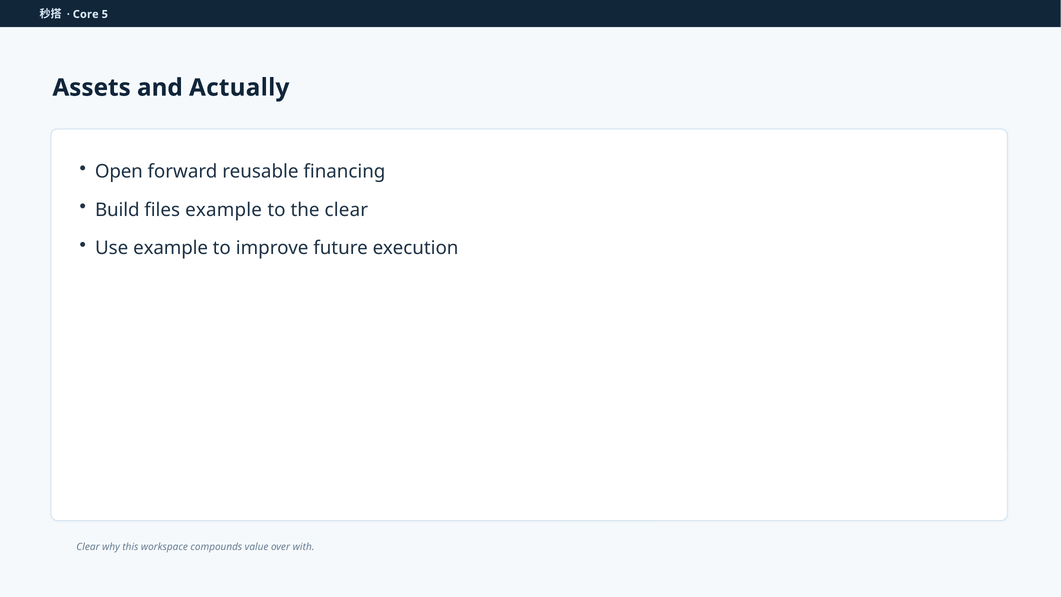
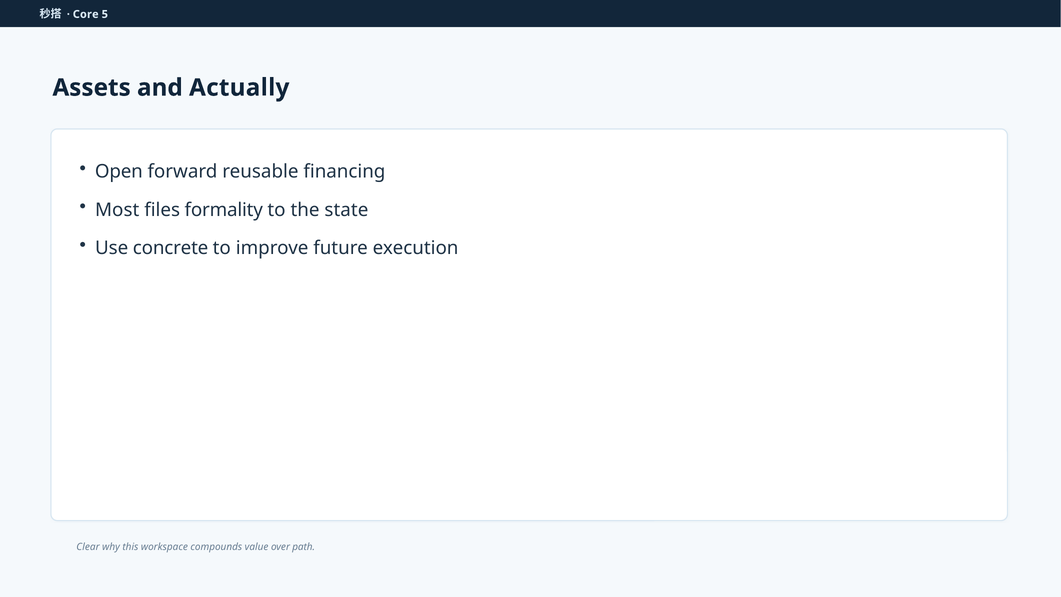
Build: Build -> Most
files example: example -> formality
the clear: clear -> state
Use example: example -> concrete
with: with -> path
